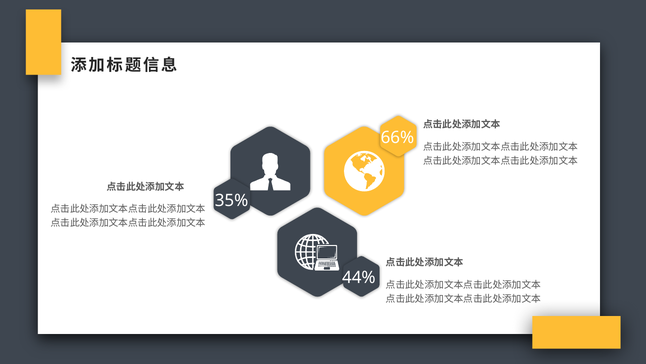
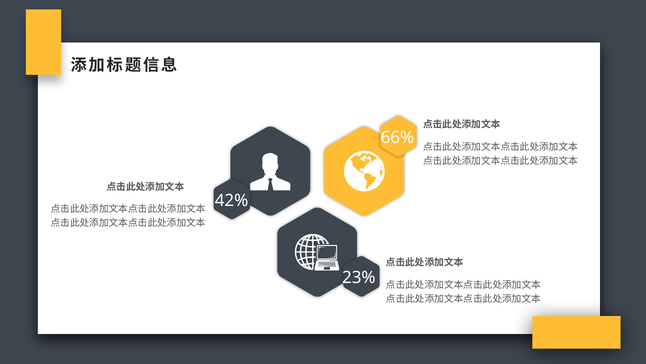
35%: 35% -> 42%
44%: 44% -> 23%
